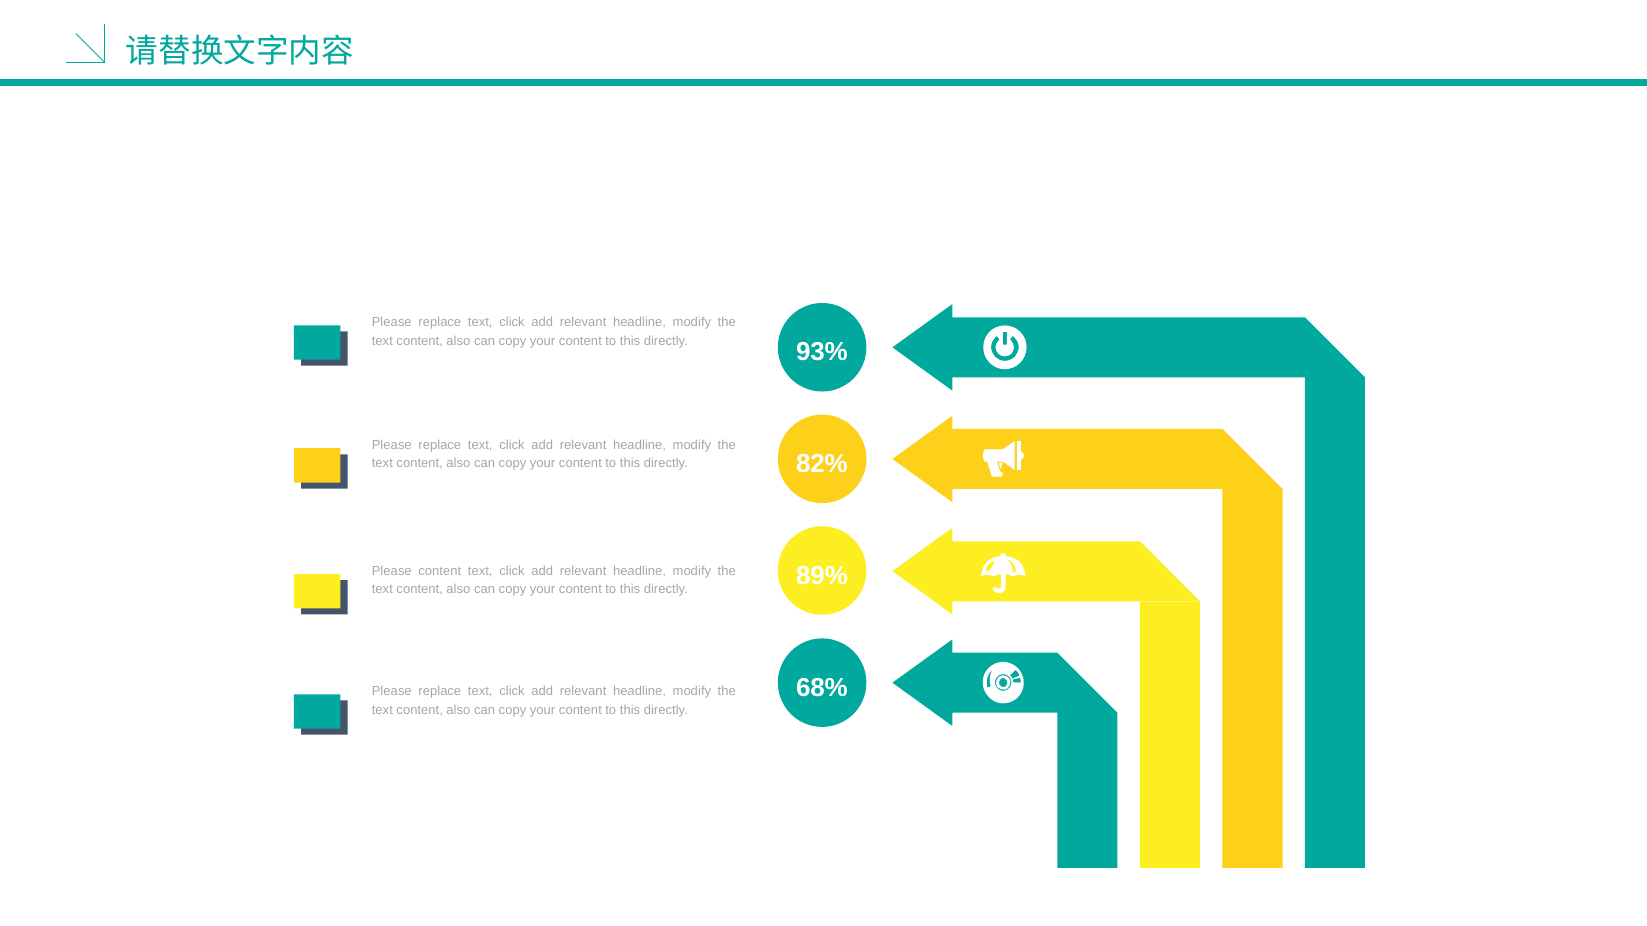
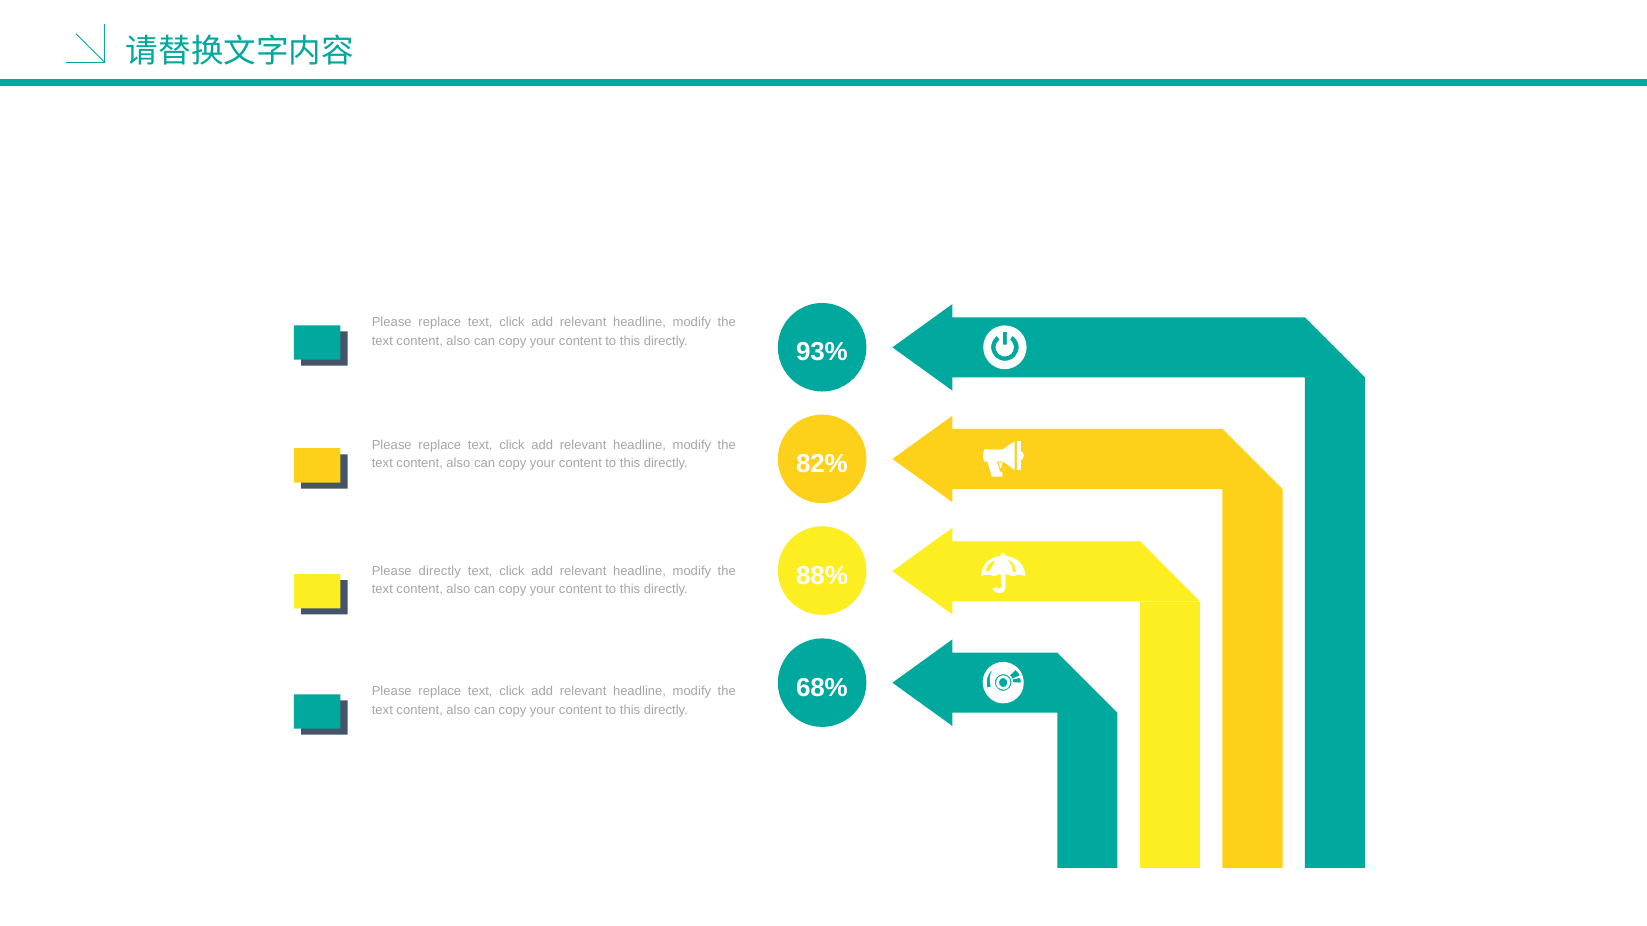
89%: 89% -> 88%
Please content: content -> directly
